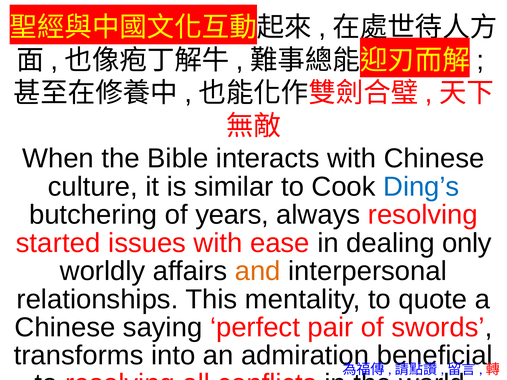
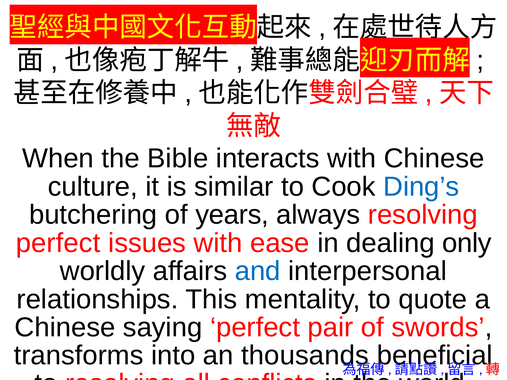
started at (58, 243): started -> perfect
and colour: orange -> blue
admiration: admiration -> thousands
